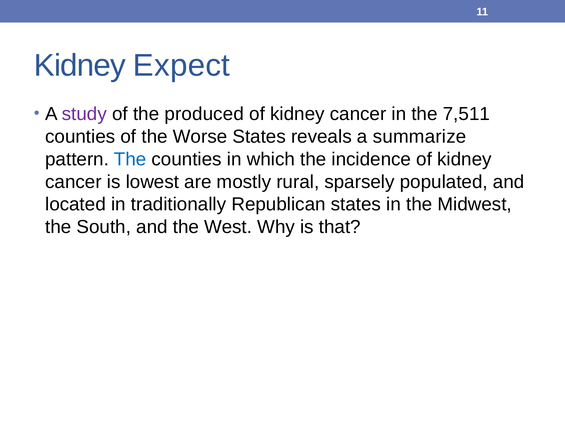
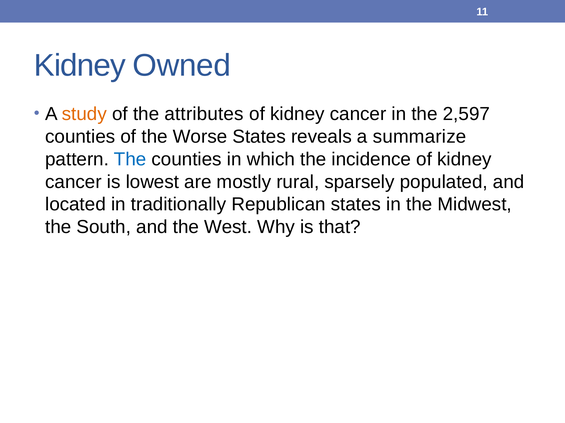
Expect: Expect -> Owned
study colour: purple -> orange
produced: produced -> attributes
7,511: 7,511 -> 2,597
